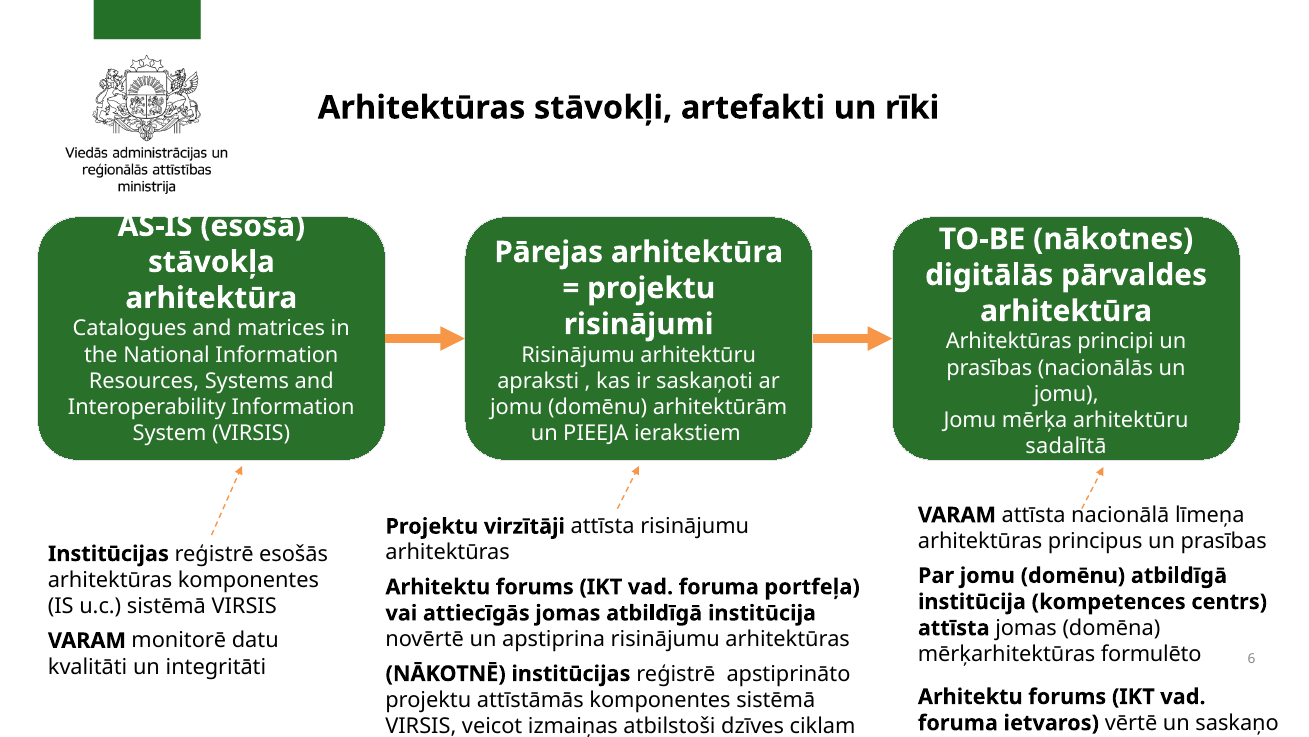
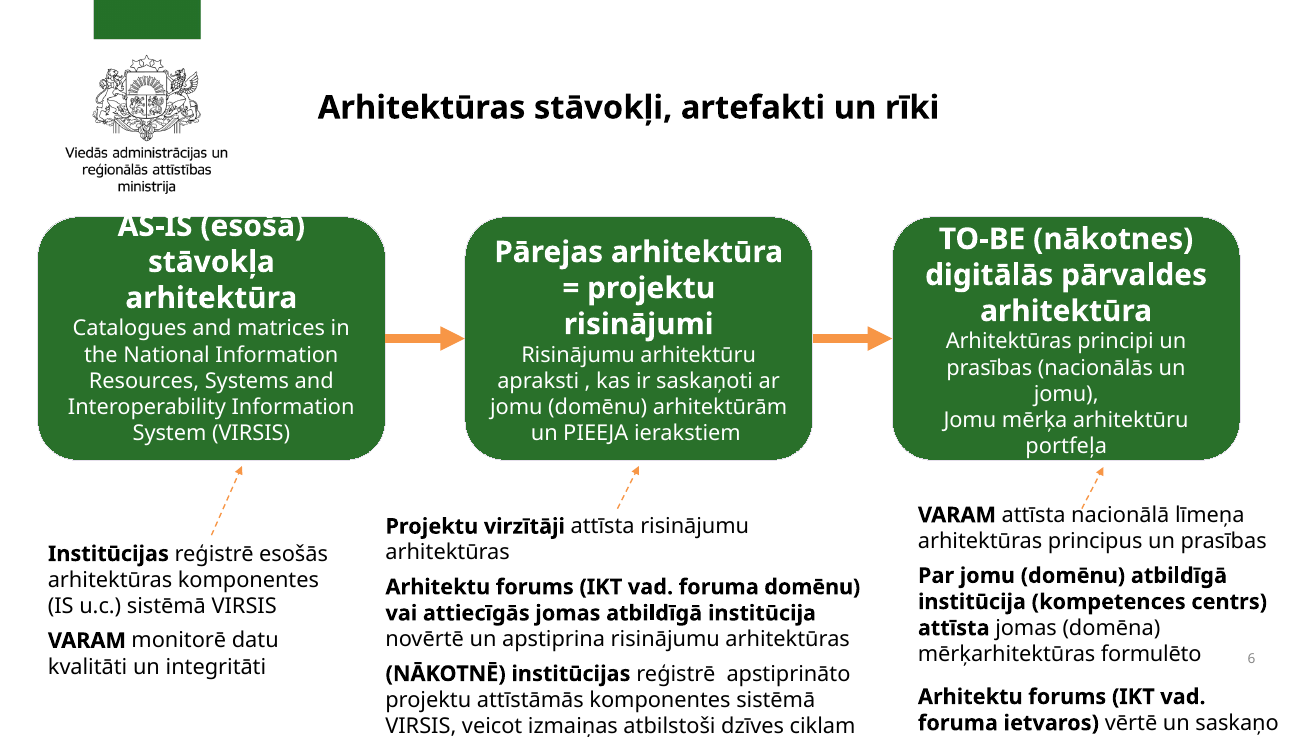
sadalītā: sadalītā -> portfeļa
foruma portfeļa: portfeļa -> domēnu
